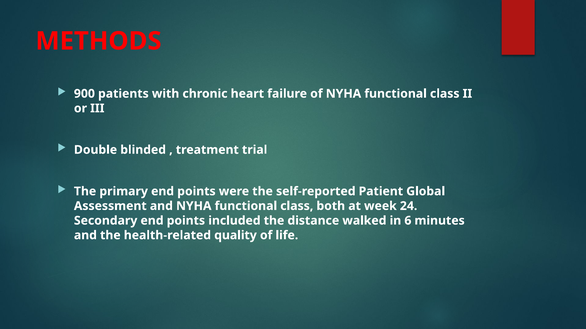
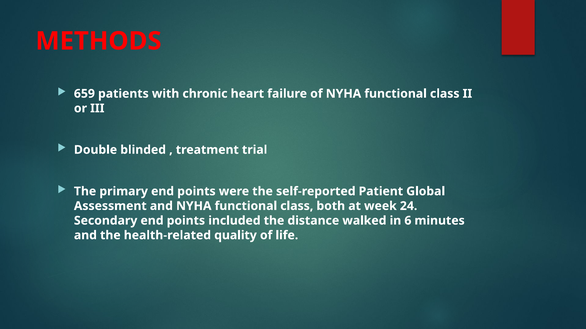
900: 900 -> 659
